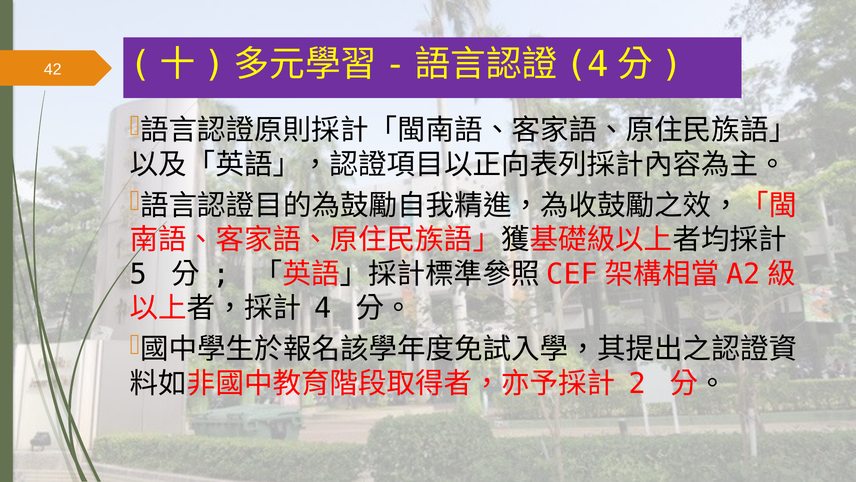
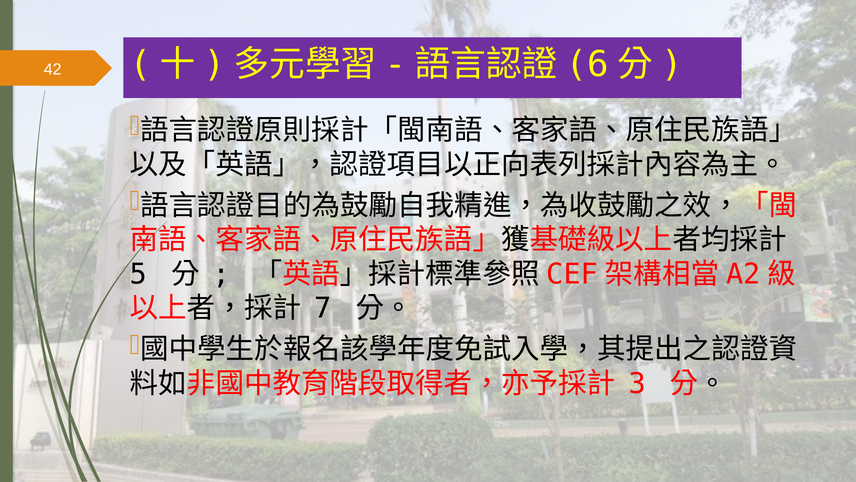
4 at (587, 64): 4 -> 6
4 at (323, 308): 4 -> 7
2: 2 -> 3
